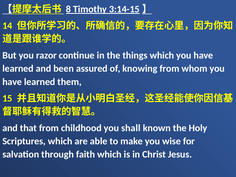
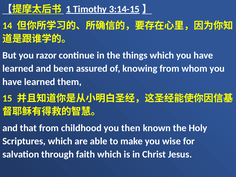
8: 8 -> 1
shall: shall -> then
